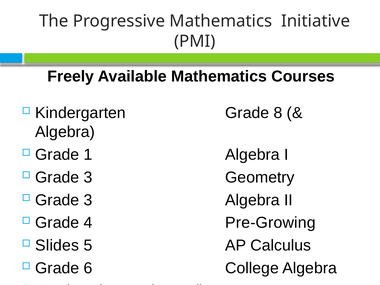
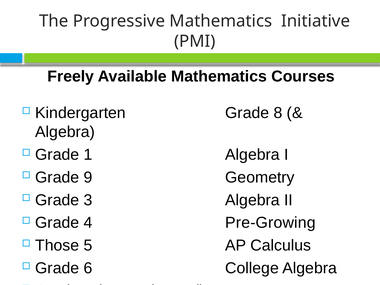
3 at (88, 177): 3 -> 9
Slides: Slides -> Those
